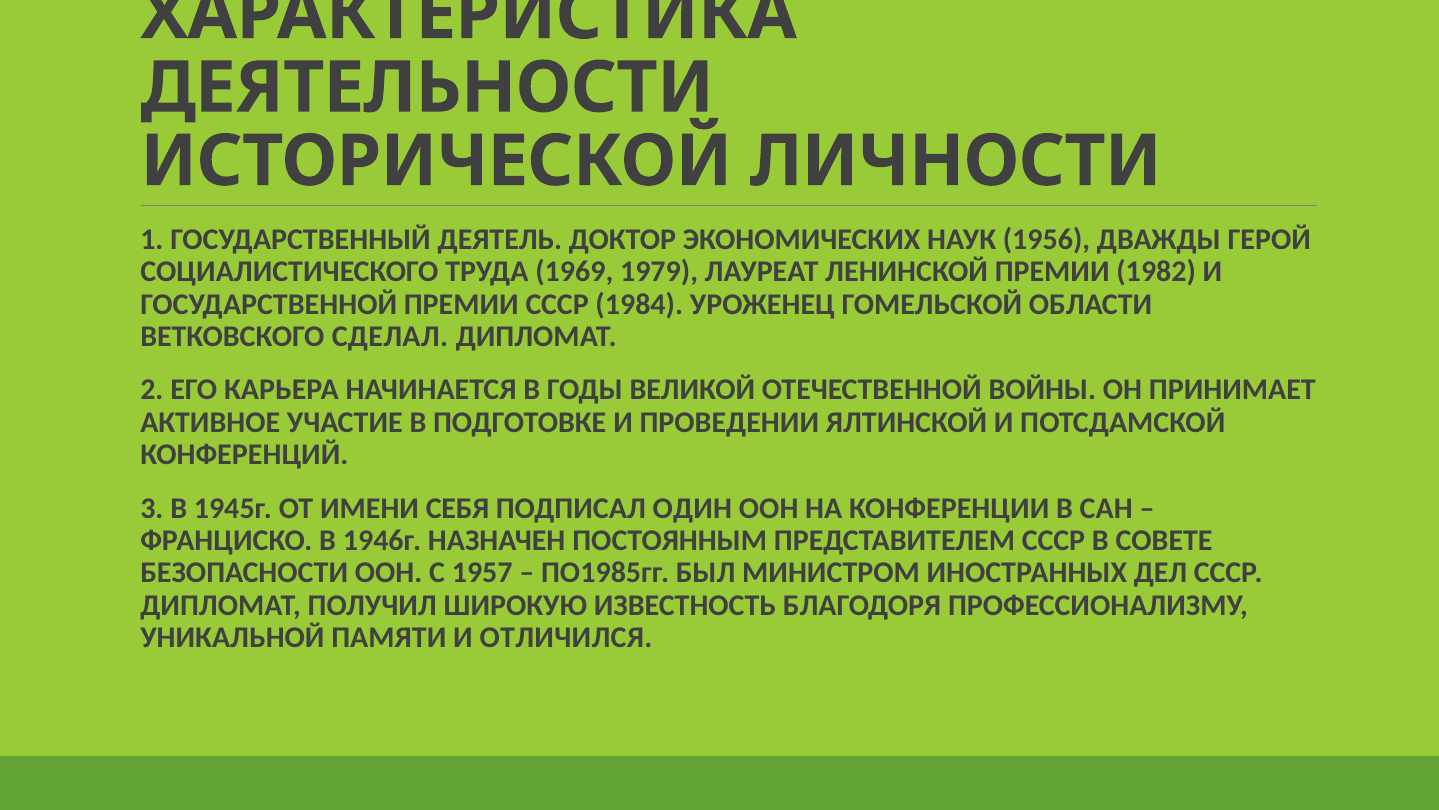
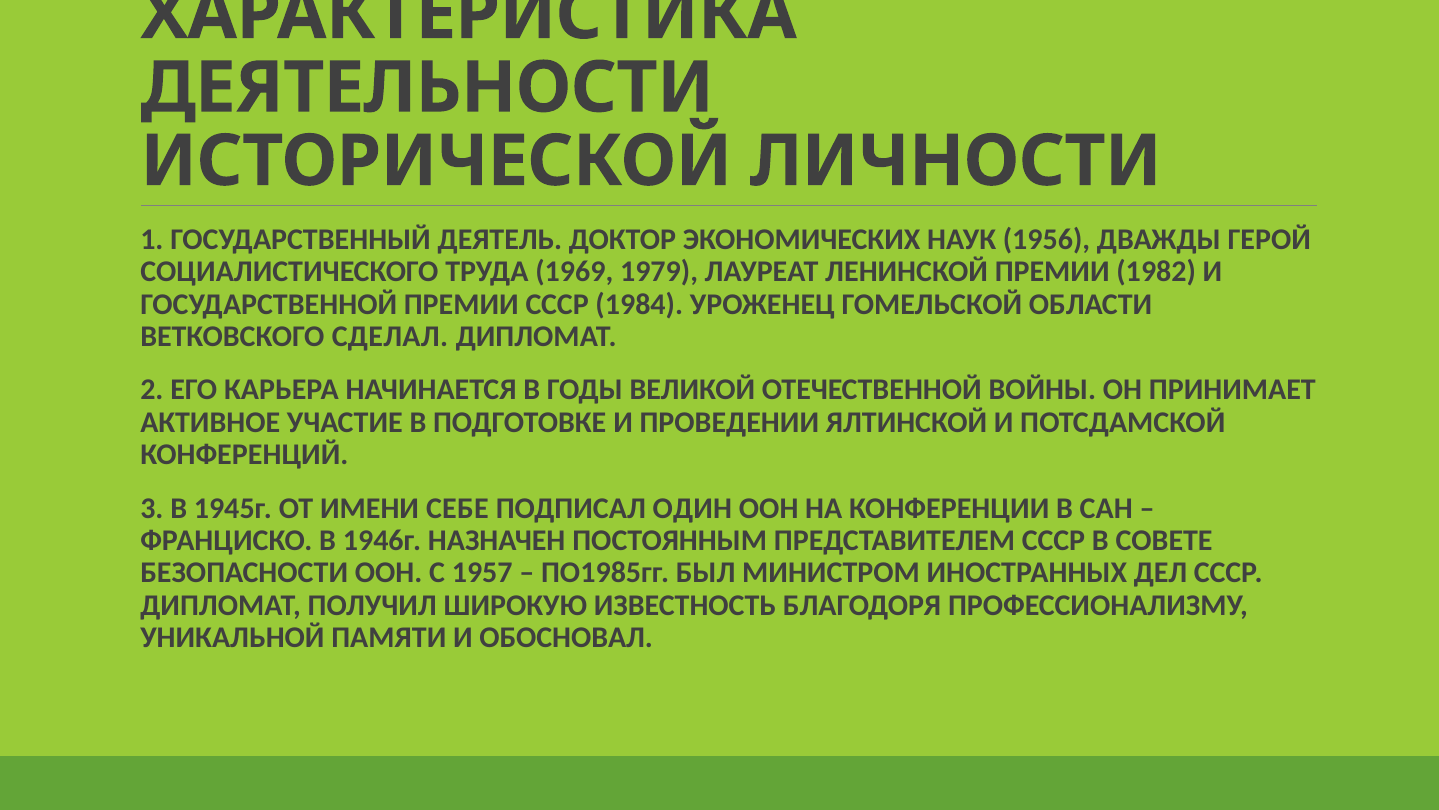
СЕБЯ: СЕБЯ -> СЕБЕ
ОТЛИЧИЛСЯ: ОТЛИЧИЛСЯ -> ОБОСНОВАЛ
